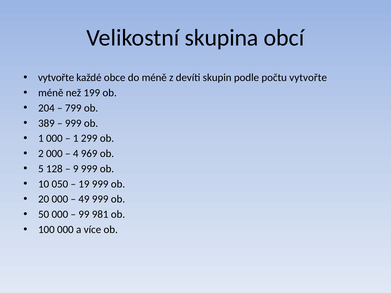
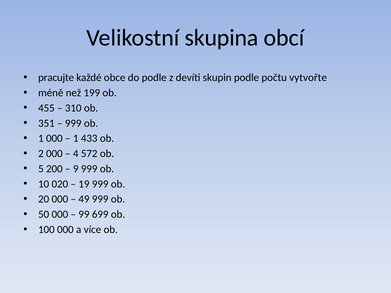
vytvořte at (56, 78): vytvořte -> pracujte
do méně: méně -> podle
204: 204 -> 455
799: 799 -> 310
389: 389 -> 351
299: 299 -> 433
969: 969 -> 572
128: 128 -> 200
050: 050 -> 020
981: 981 -> 699
